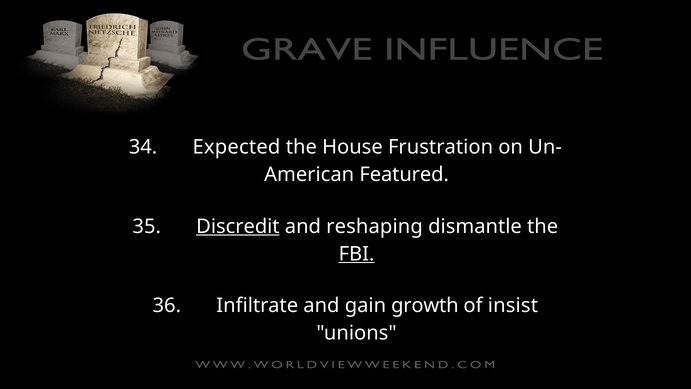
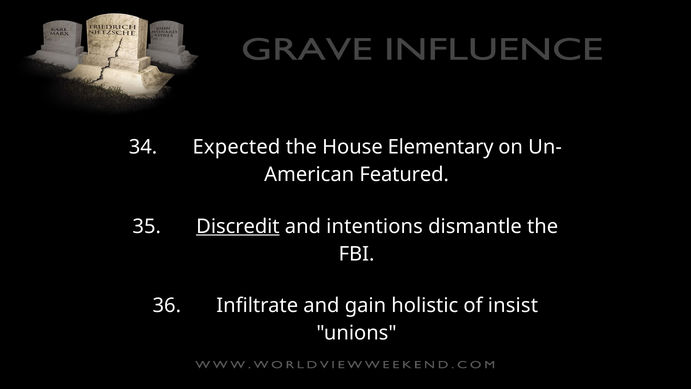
Frustration: Frustration -> Elementary
reshaping: reshaping -> intentions
FBI underline: present -> none
growth: growth -> holistic
